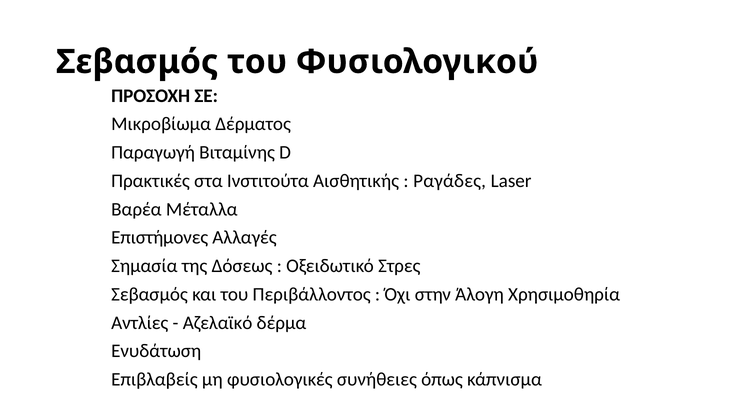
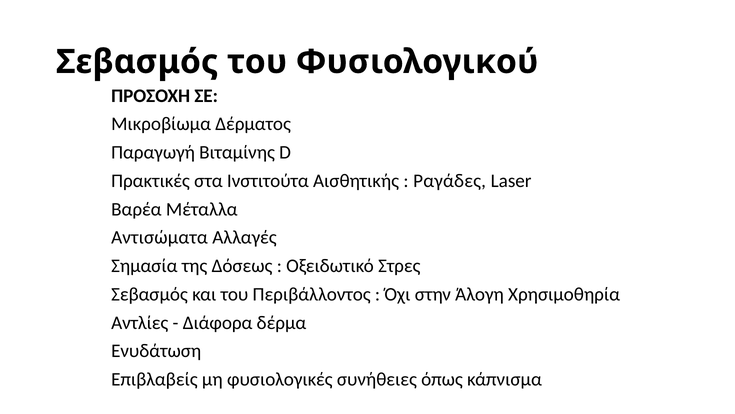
Επιστήμονες: Επιστήμονες -> Αντισώματα
Αζελαϊκό: Αζελαϊκό -> Διάφορα
